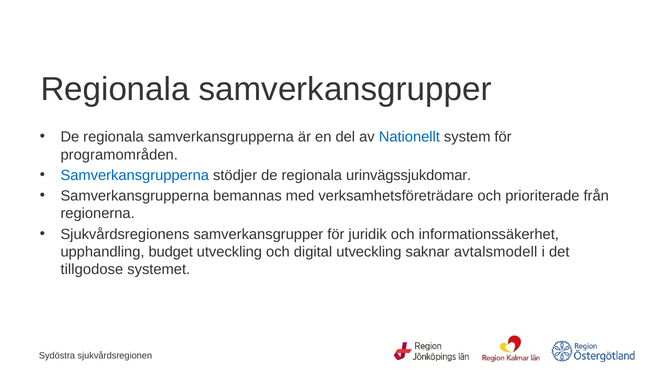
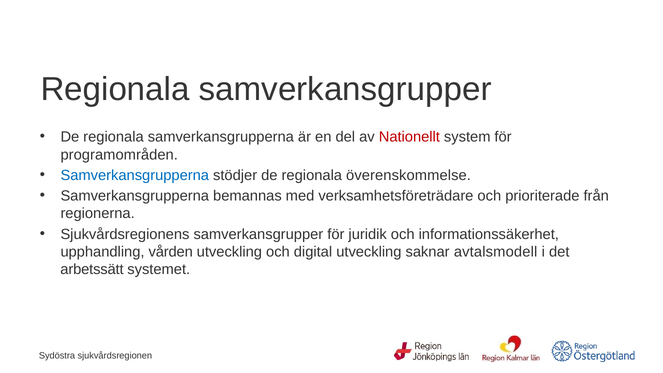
Nationellt colour: blue -> red
urinvägssjukdomar: urinvägssjukdomar -> överenskommelse
budget: budget -> vården
tillgodose: tillgodose -> arbetssätt
